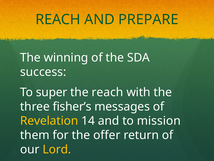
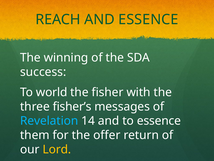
AND PREPARE: PREPARE -> ESSENCE
super: super -> world
the reach: reach -> fisher
Revelation colour: yellow -> light blue
to mission: mission -> essence
